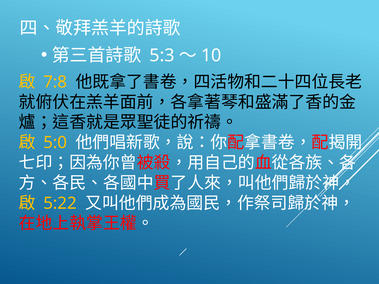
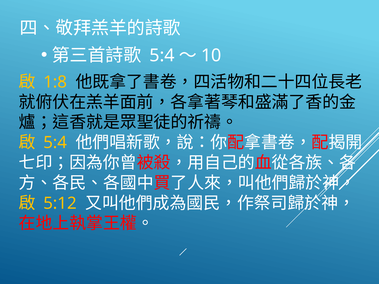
5:3 at (162, 55): 5:3 -> 5:4
7:8: 7:8 -> 1:8
5:0 at (55, 143): 5:0 -> 5:4
5:22: 5:22 -> 5:12
